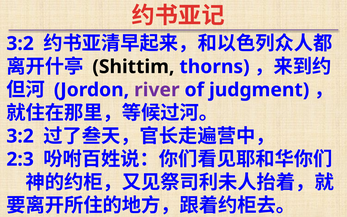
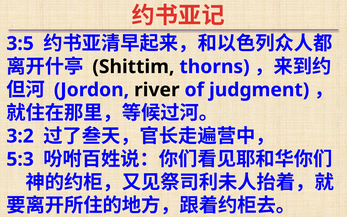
3:2 at (20, 44): 3:2 -> 3:5
river colour: purple -> black
2:3: 2:3 -> 5:3
